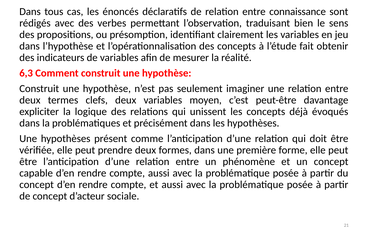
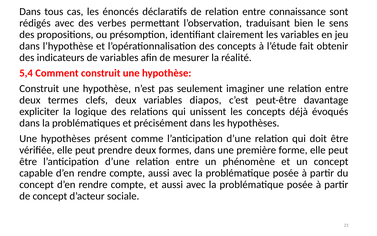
6,3: 6,3 -> 5,4
moyen: moyen -> diapos
